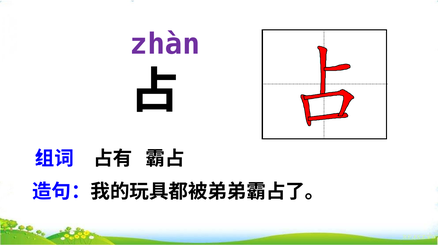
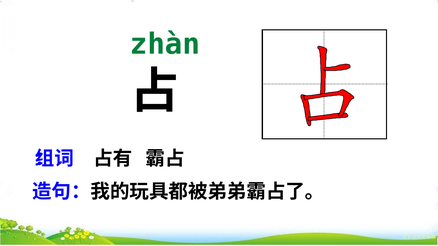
zhàn colour: purple -> green
